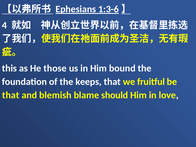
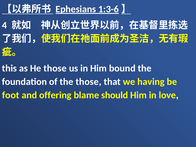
the keeps: keeps -> those
fruitful: fruitful -> having
that at (11, 95): that -> foot
blemish: blemish -> offering
